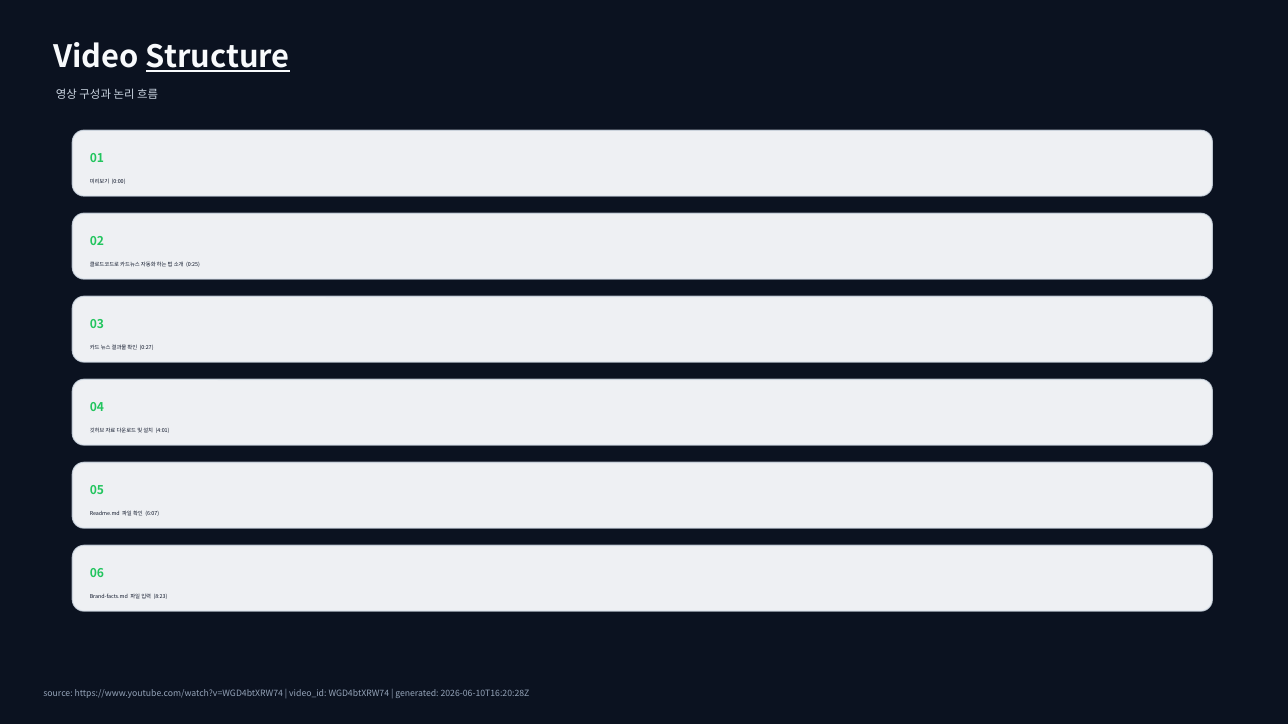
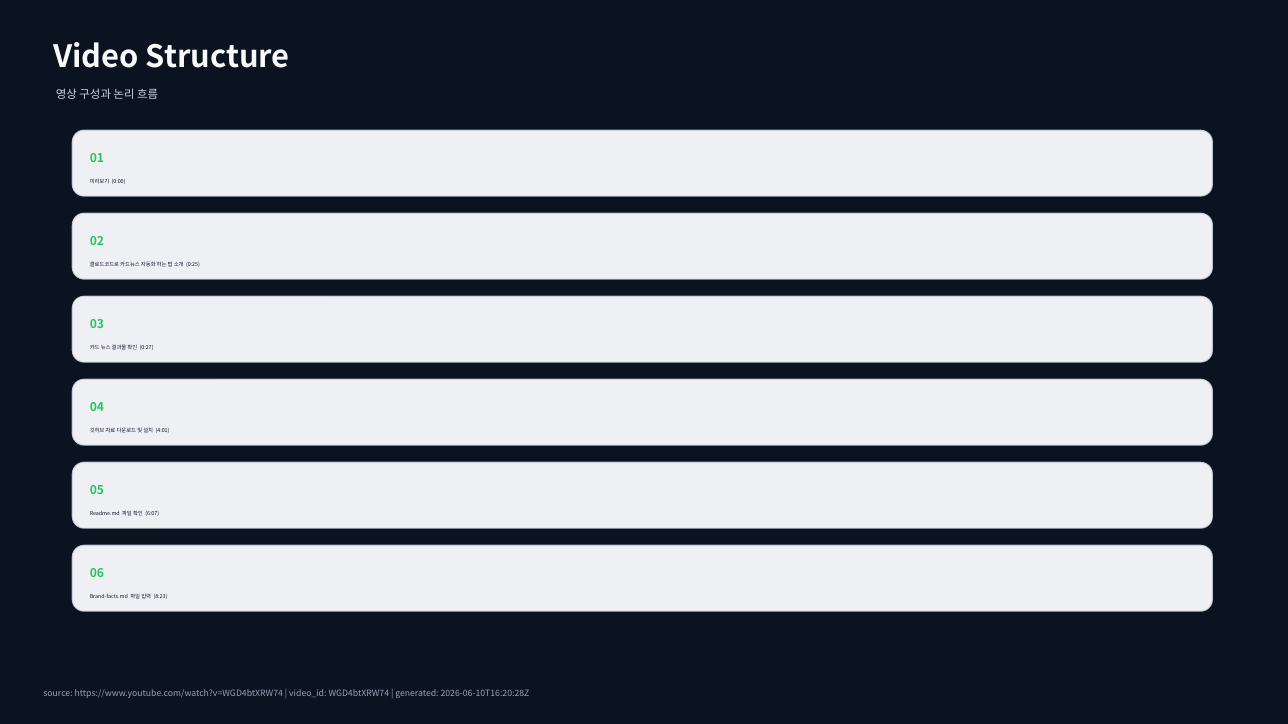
Structure underline: present -> none
